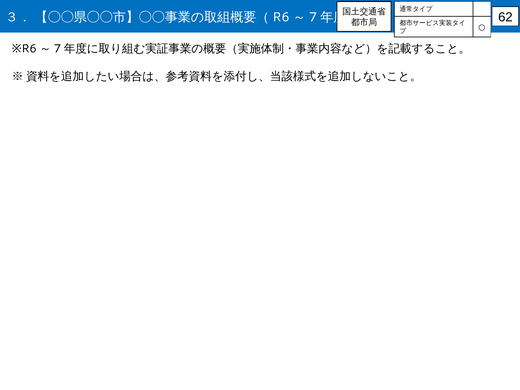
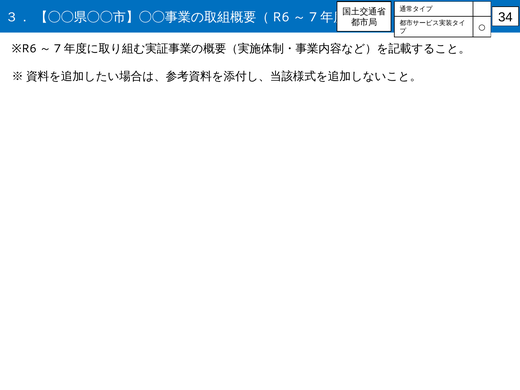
62: 62 -> 34
